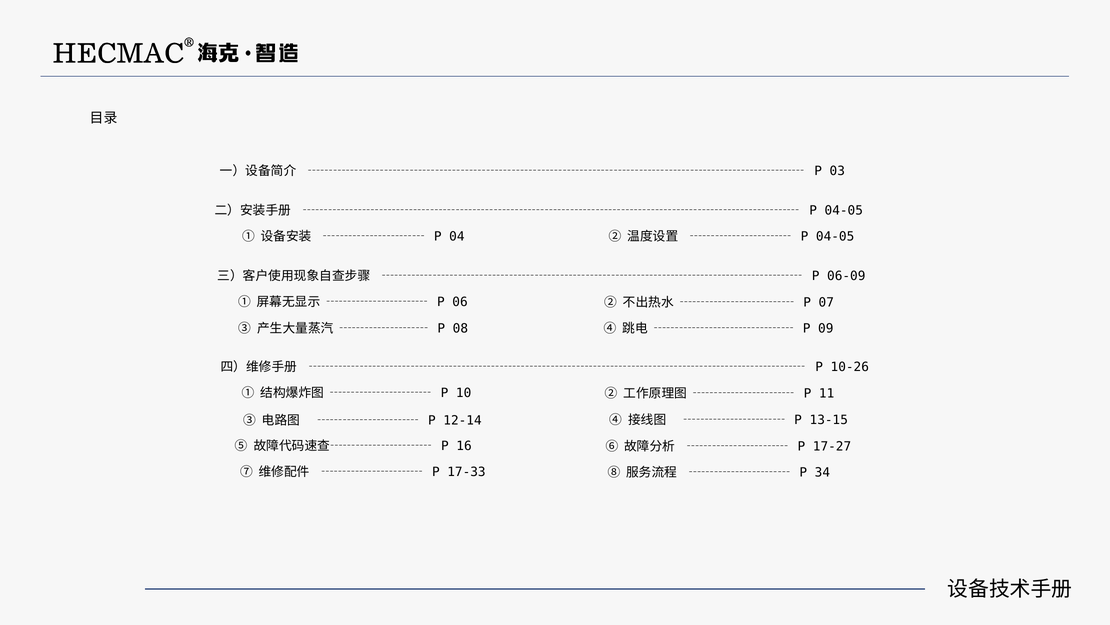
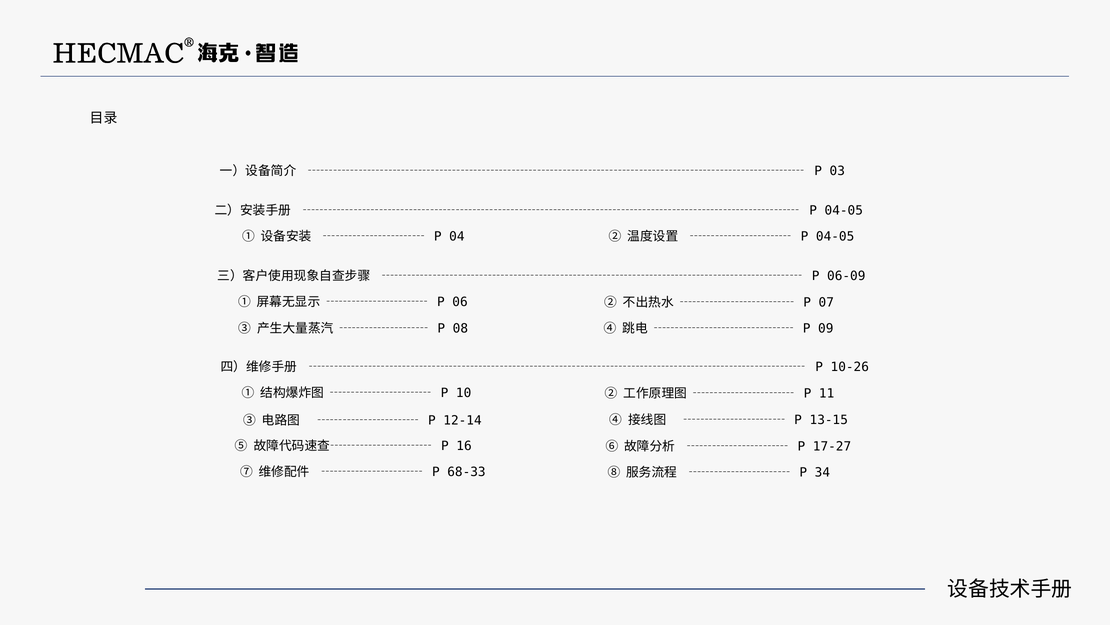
17-33: 17-33 -> 68-33
